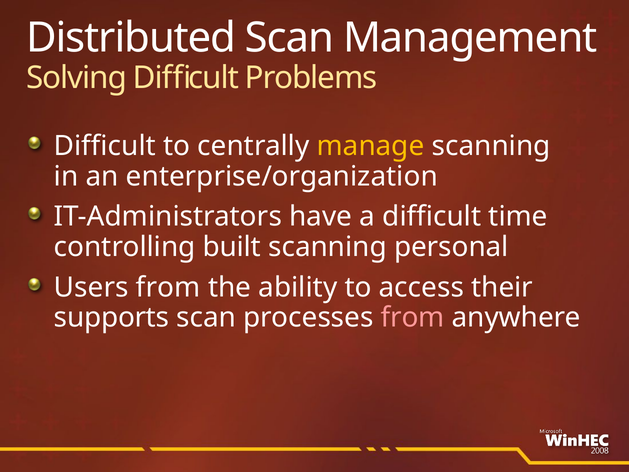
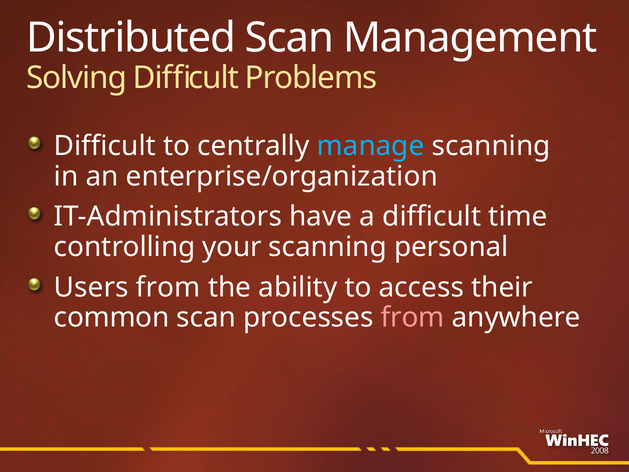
manage colour: yellow -> light blue
built: built -> your
supports: supports -> common
